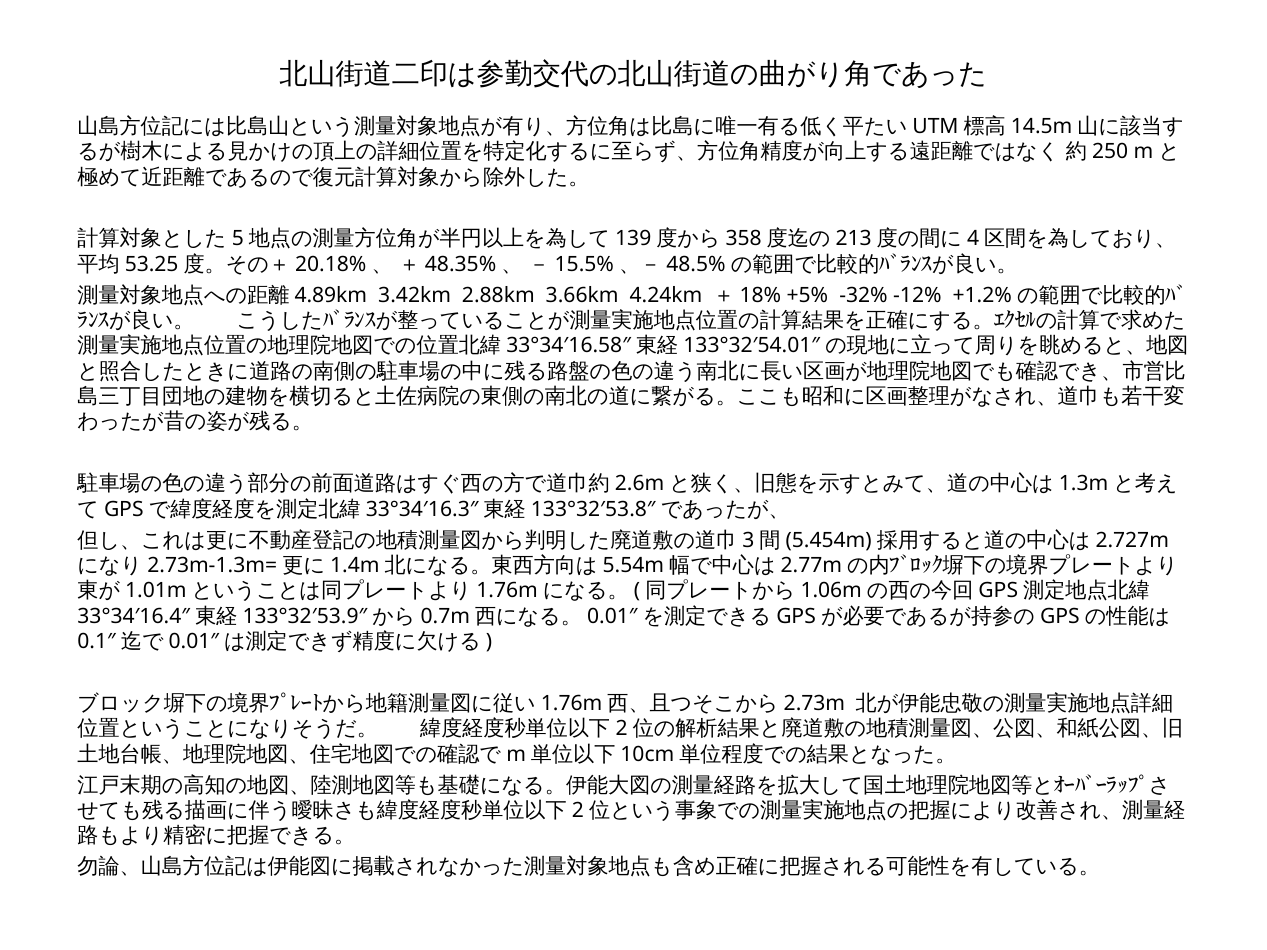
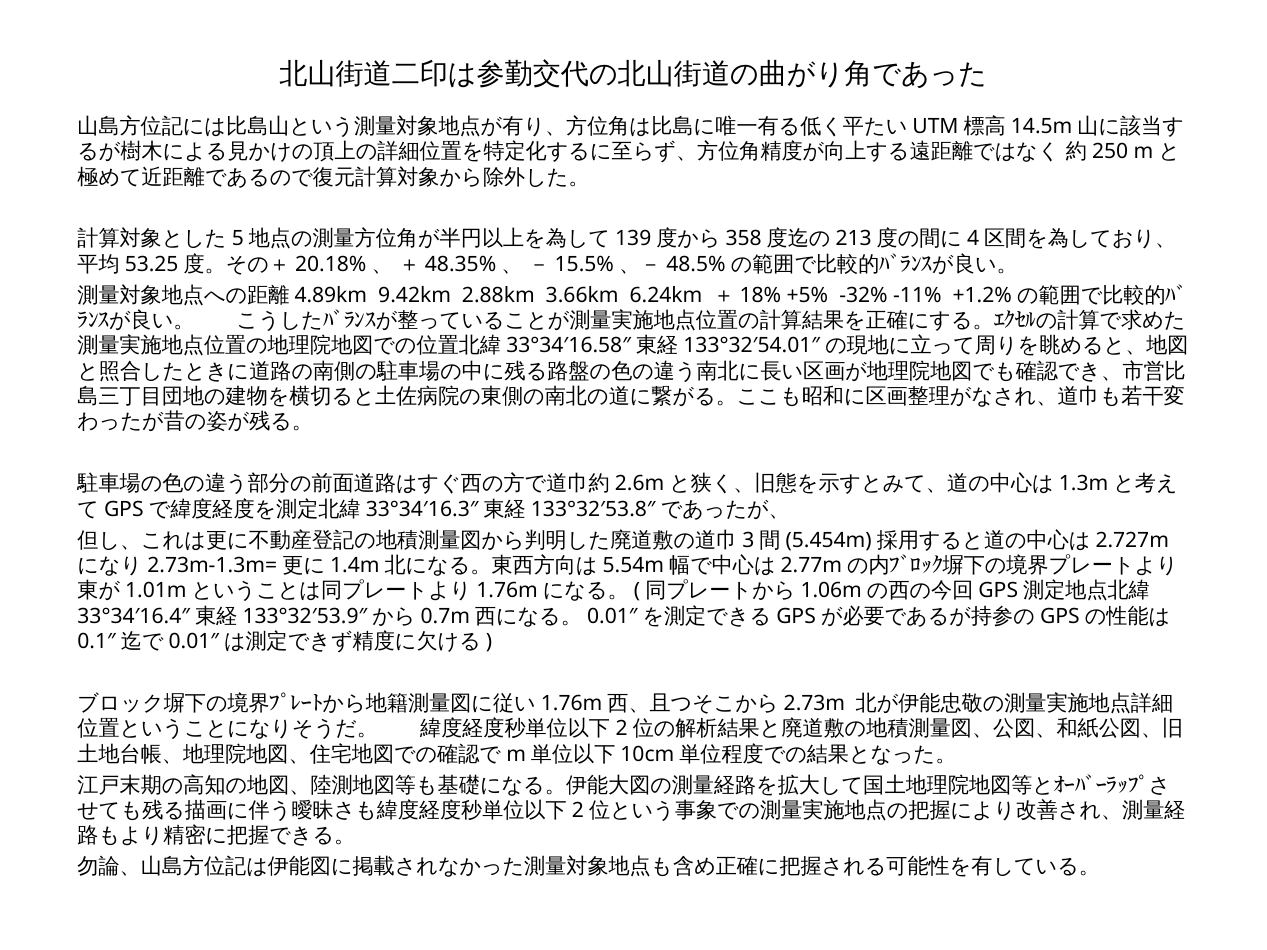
3.42km: 3.42km -> 9.42km
4.24km: 4.24km -> 6.24km
-12%: -12% -> -11%
